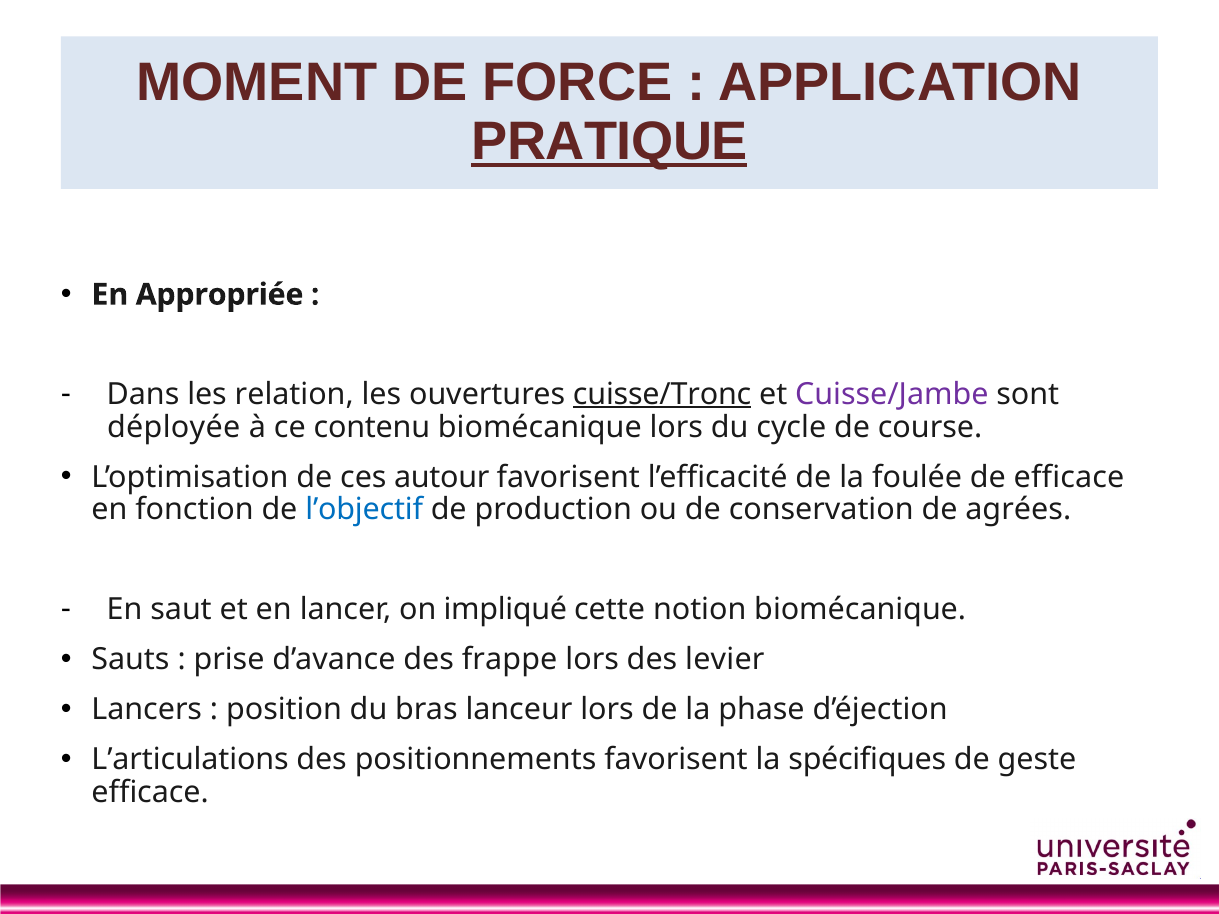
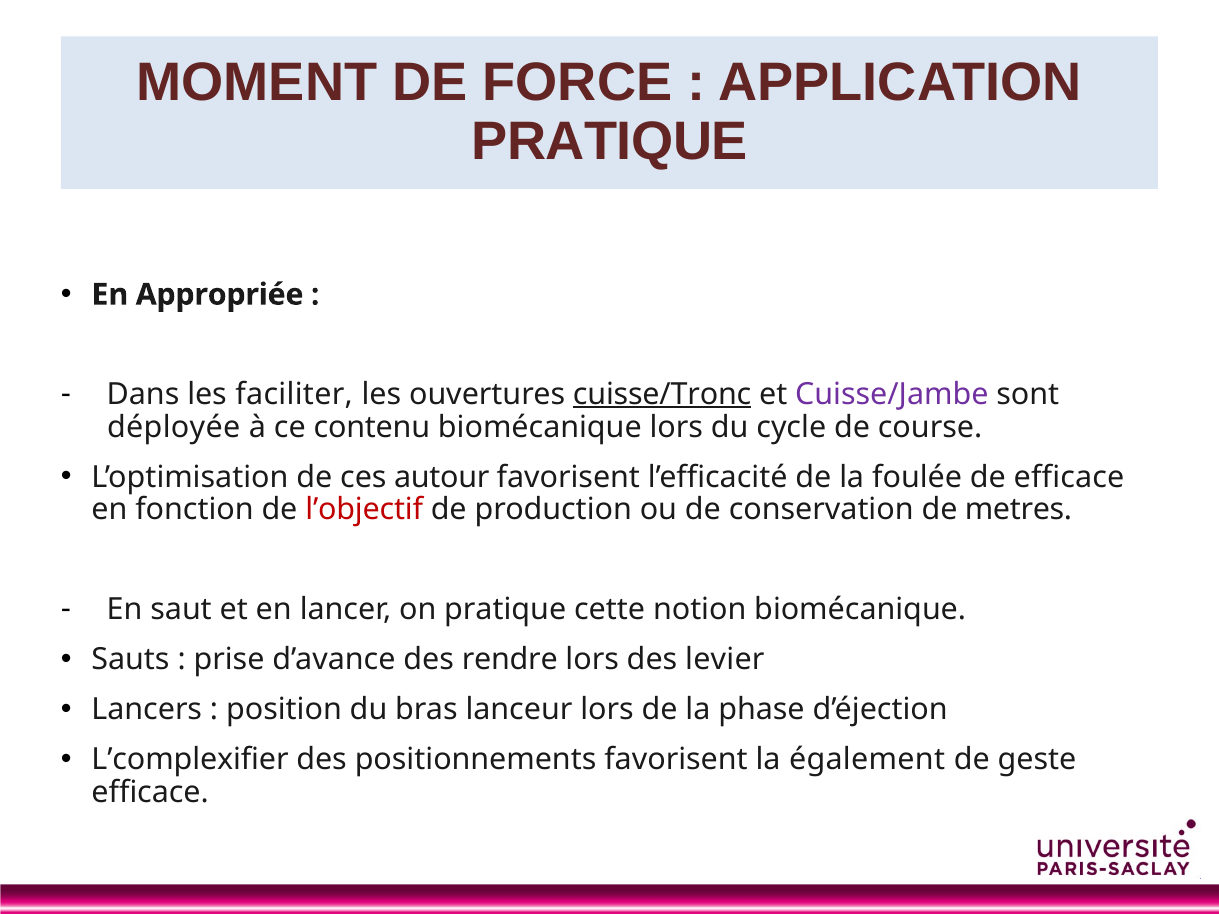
PRATIQUE at (610, 142) underline: present -> none
relation: relation -> faciliter
l’objectif colour: blue -> red
agrées: agrées -> metres
on impliqué: impliqué -> pratique
frappe: frappe -> rendre
L’articulations: L’articulations -> L’complexifier
spécifiques: spécifiques -> également
